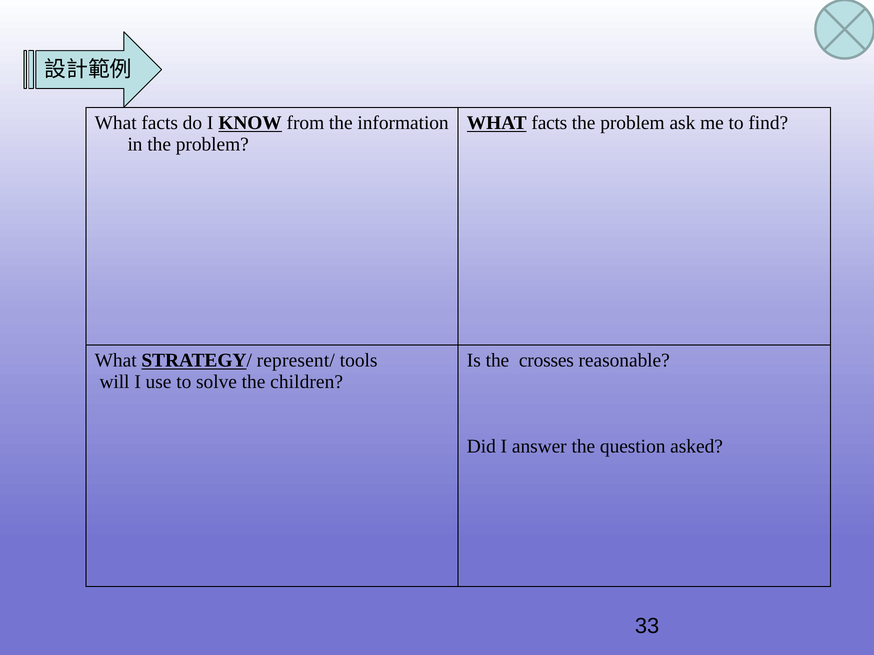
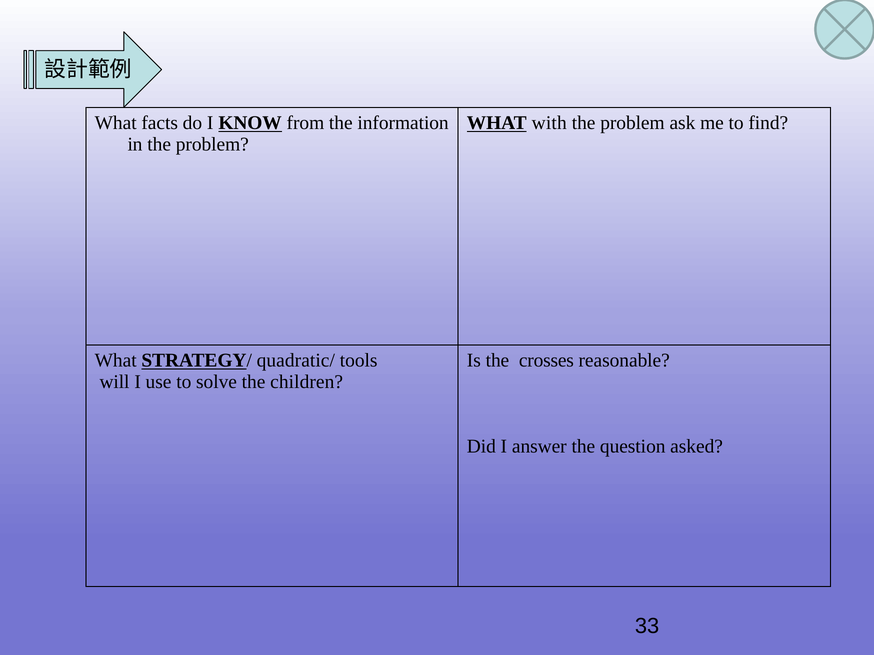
facts at (549, 123): facts -> with
represent/: represent/ -> quadratic/
